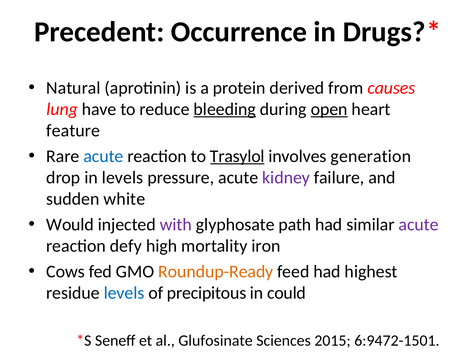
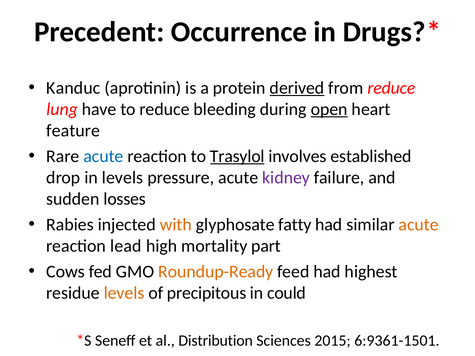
Natural: Natural -> Kanduc
derived underline: none -> present
from causes: causes -> reduce
bleeding underline: present -> none
generation: generation -> established
white: white -> losses
Would: Would -> Rabies
with colour: purple -> orange
path: path -> fatty
acute at (419, 225) colour: purple -> orange
defy: defy -> lead
iron: iron -> part
levels at (124, 293) colour: blue -> orange
Glufosinate: Glufosinate -> Distribution
6:9472-1501: 6:9472-1501 -> 6:9361-1501
